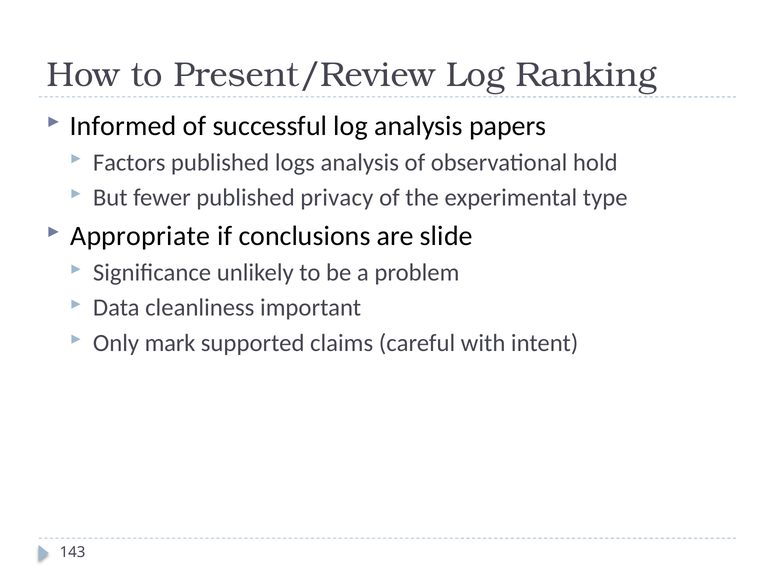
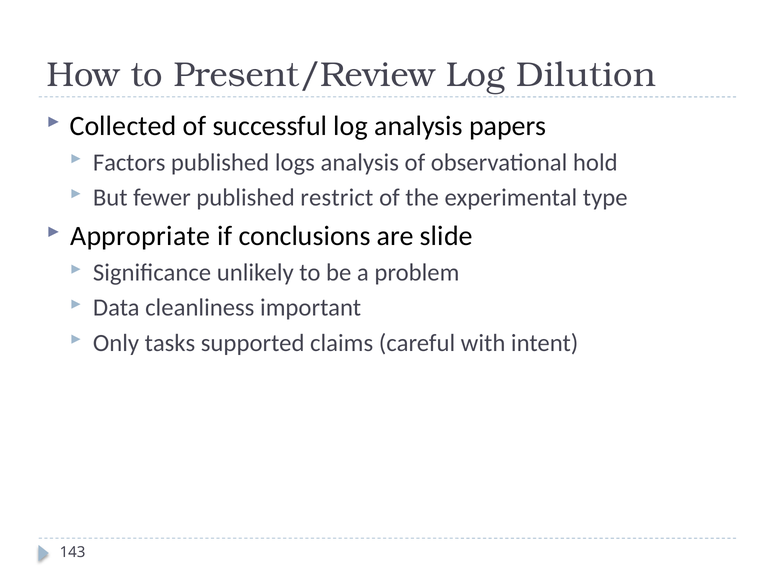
Ranking: Ranking -> Dilution
Informed: Informed -> Collected
privacy: privacy -> restrict
mark: mark -> tasks
